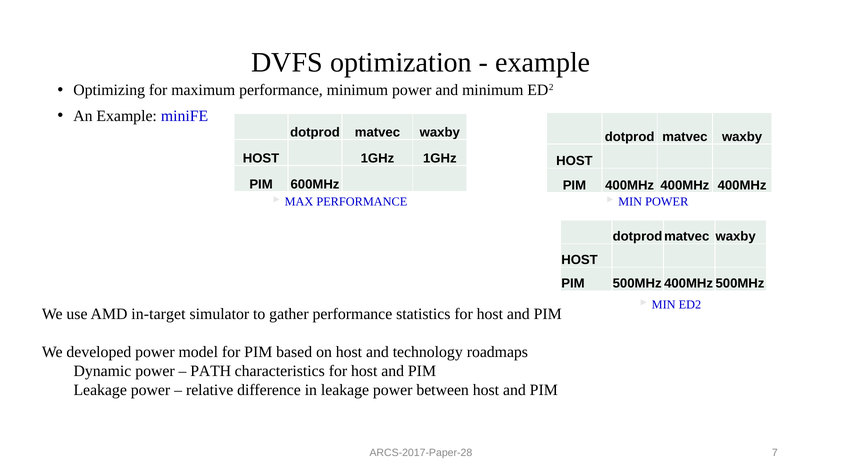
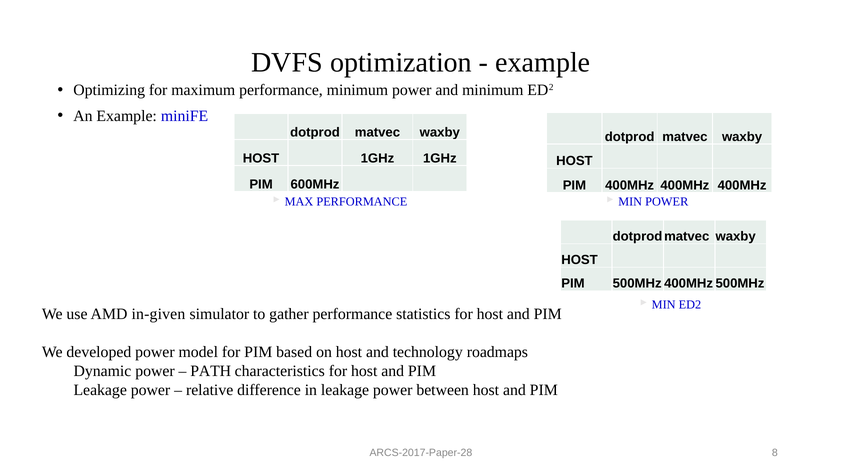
in-target: in-target -> in-given
7: 7 -> 8
